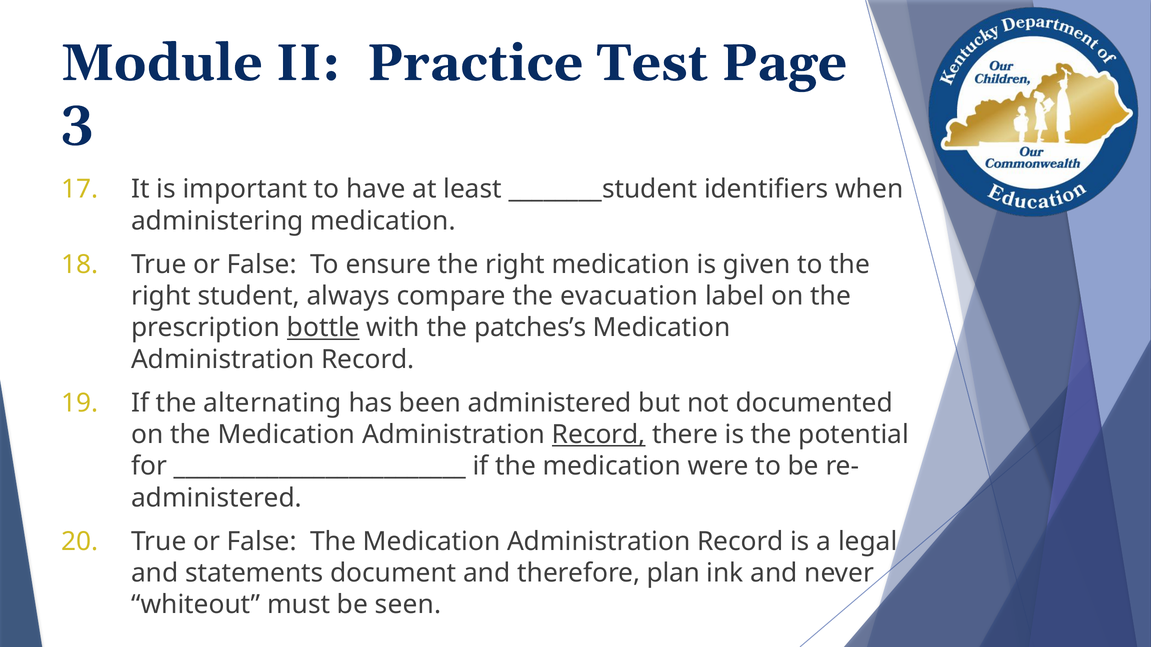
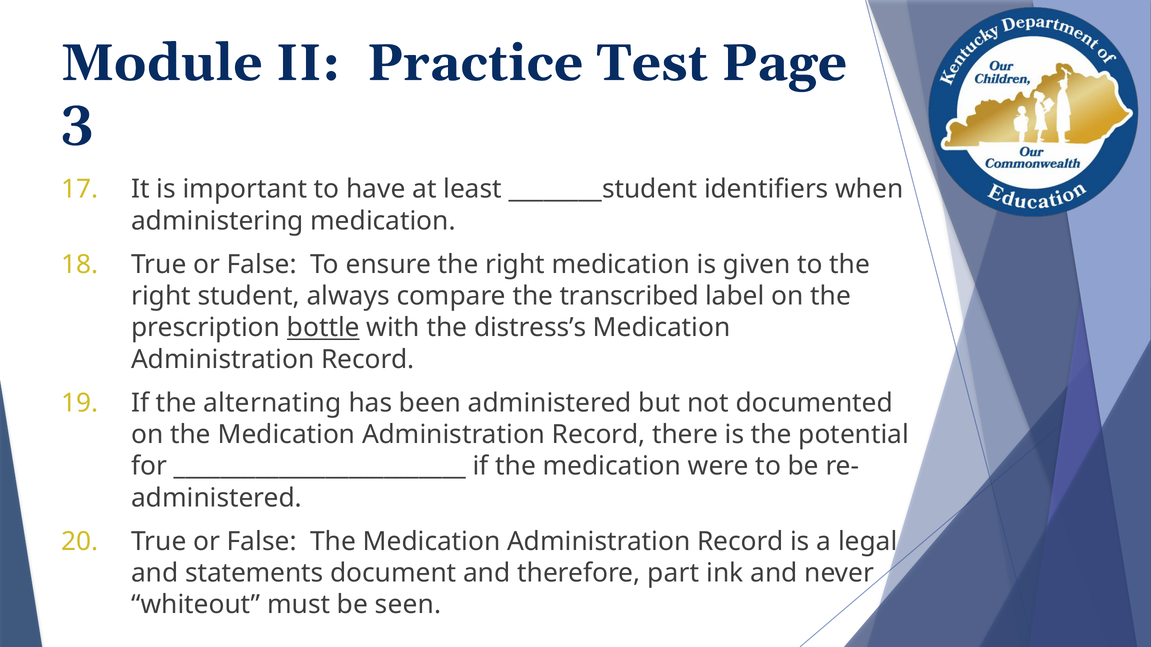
evacuation: evacuation -> transcribed
patches’s: patches’s -> distress’s
Record at (599, 435) underline: present -> none
plan: plan -> part
